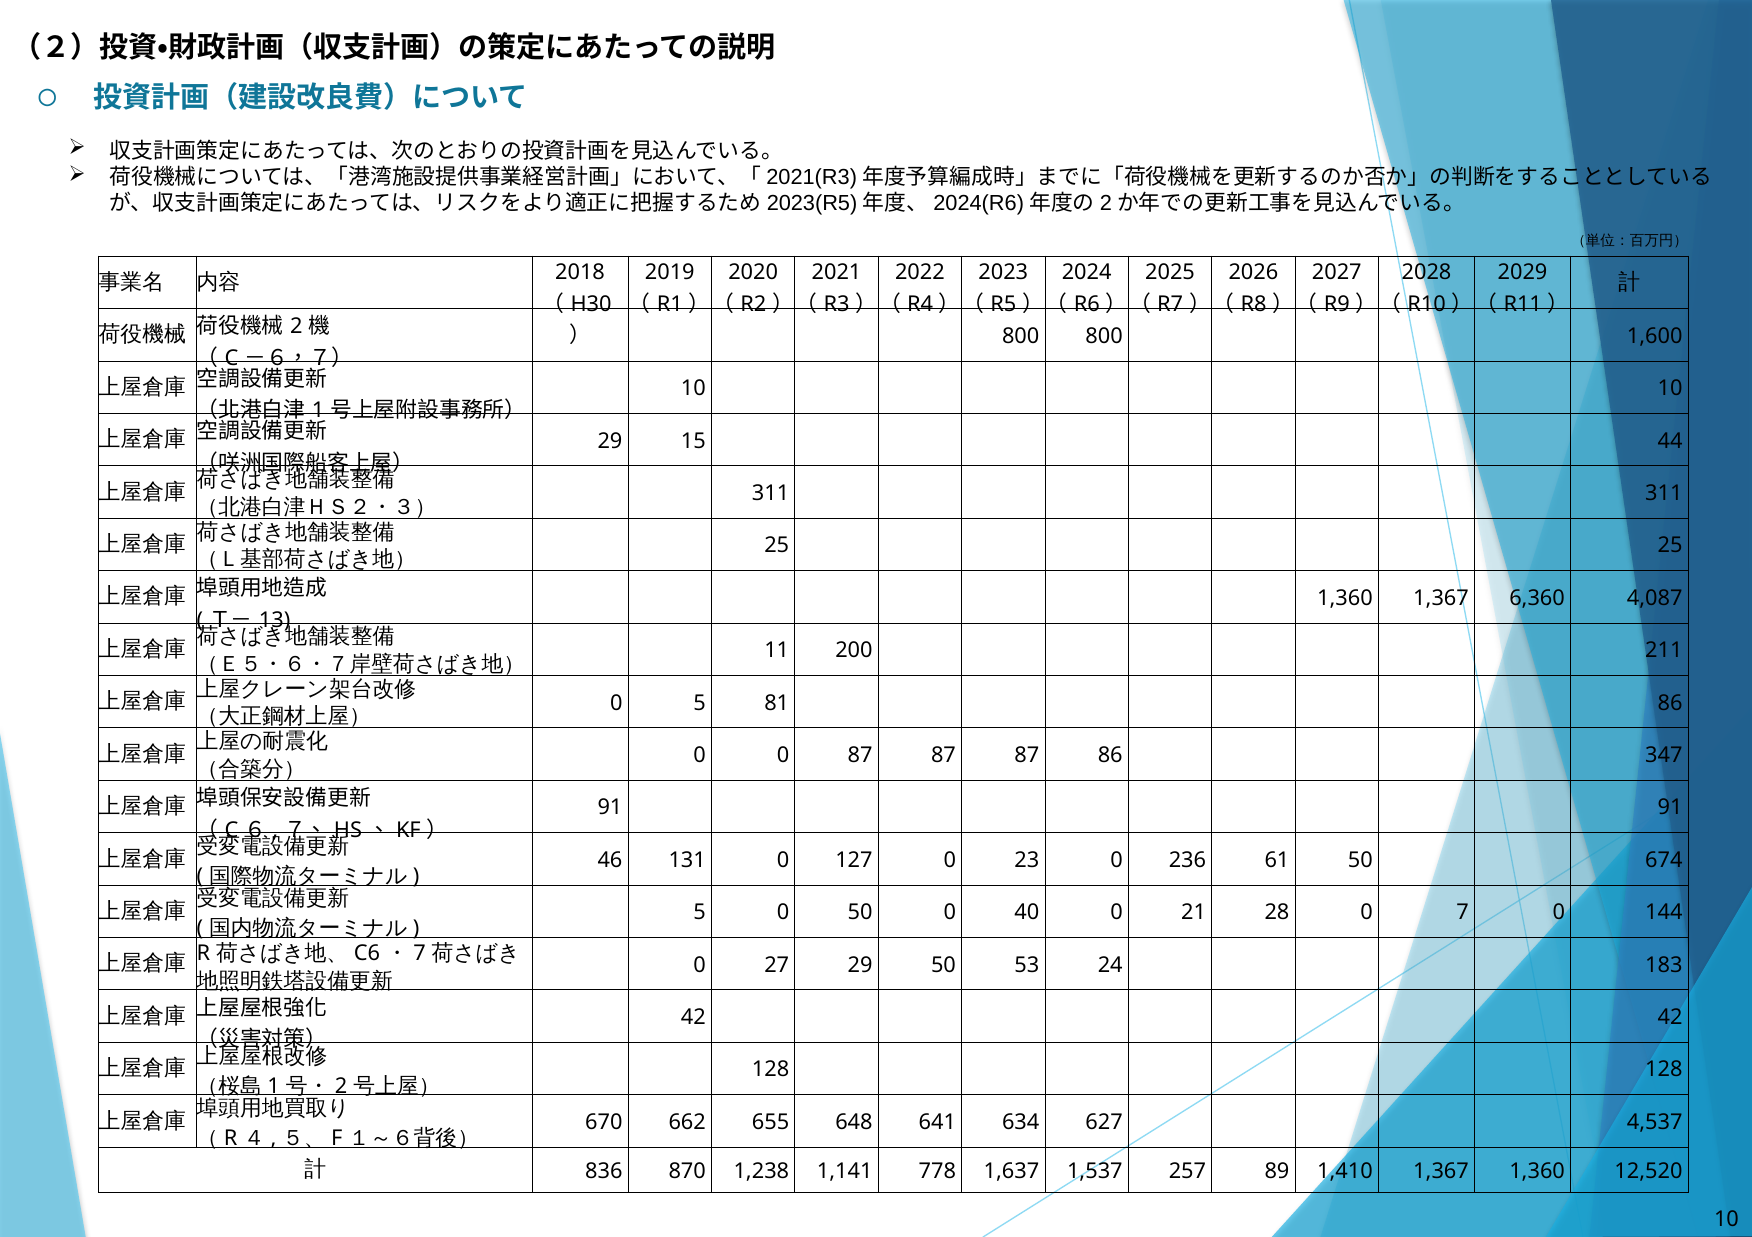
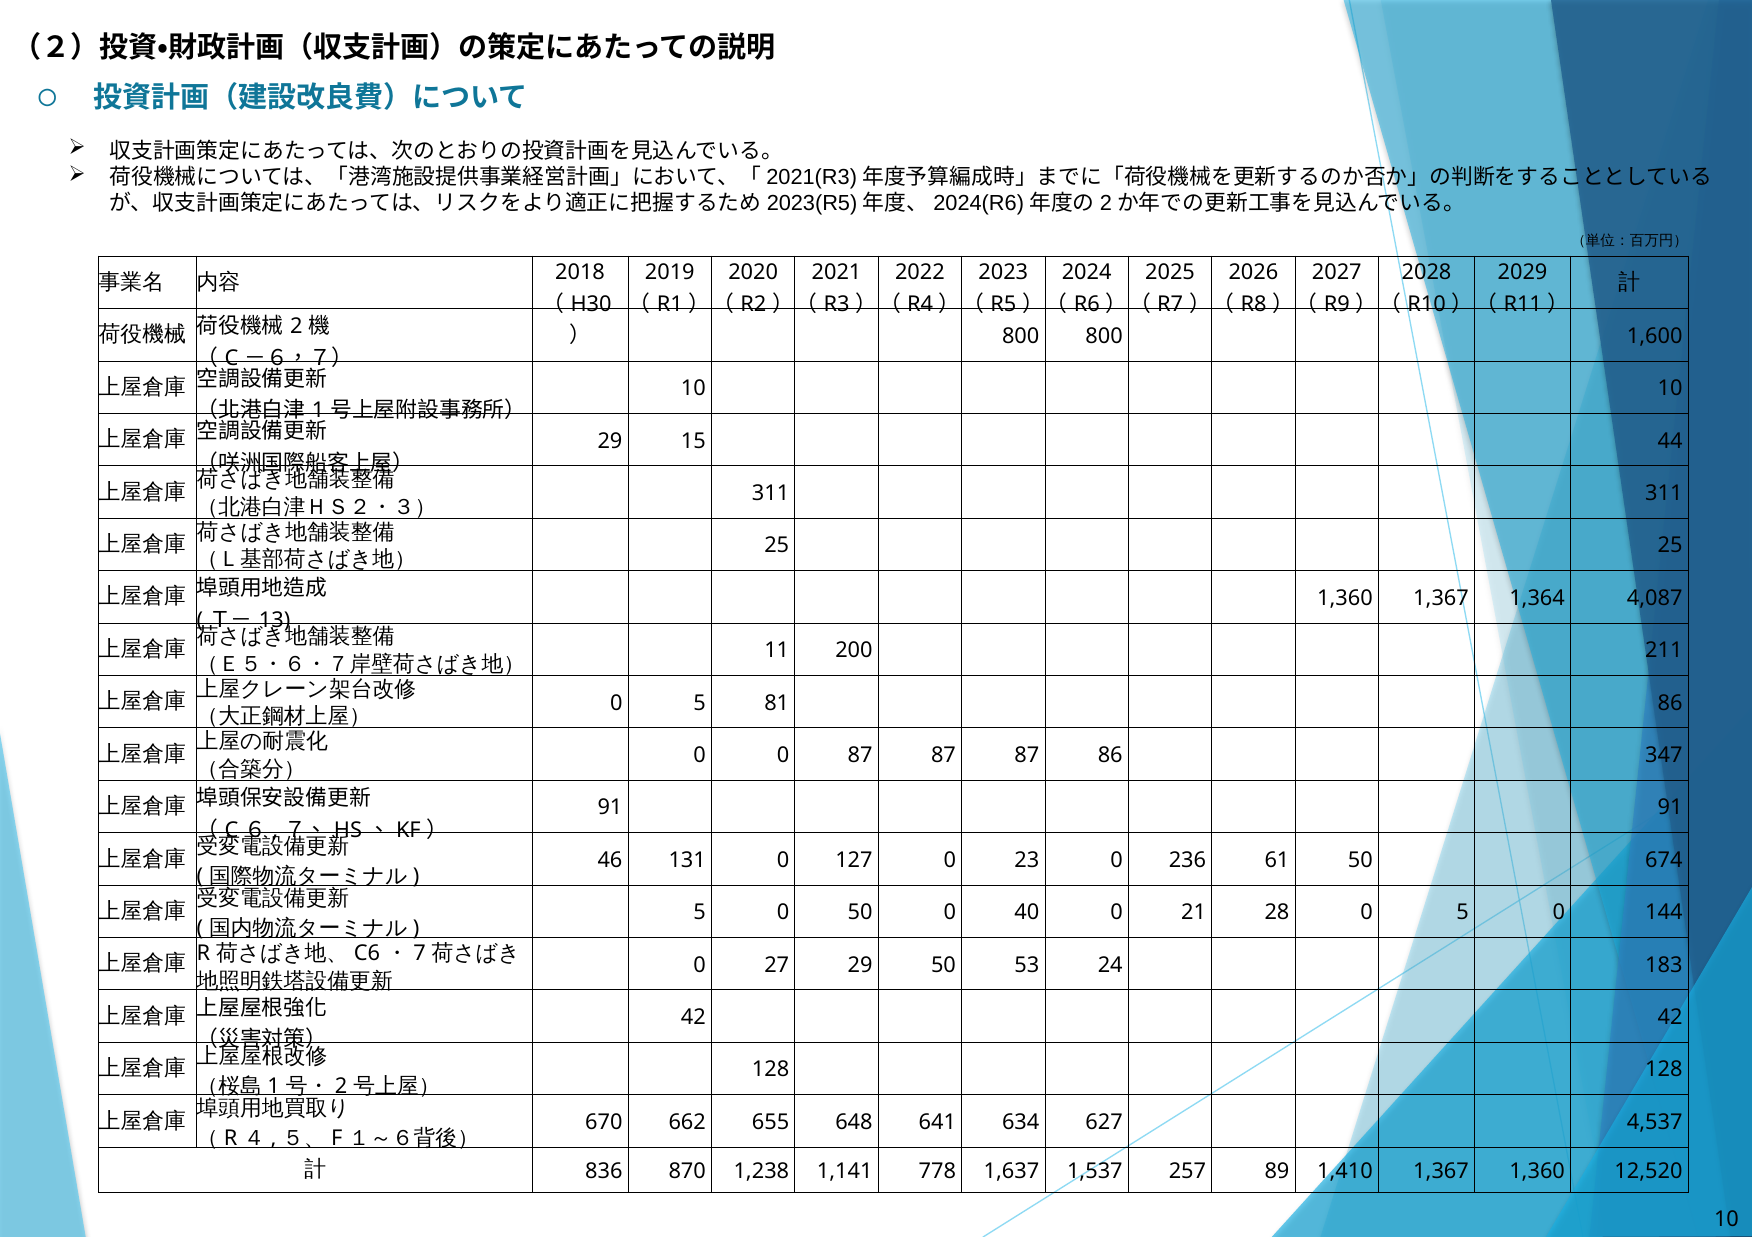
6,360: 6,360 -> 1,364
28 0 7: 7 -> 5
